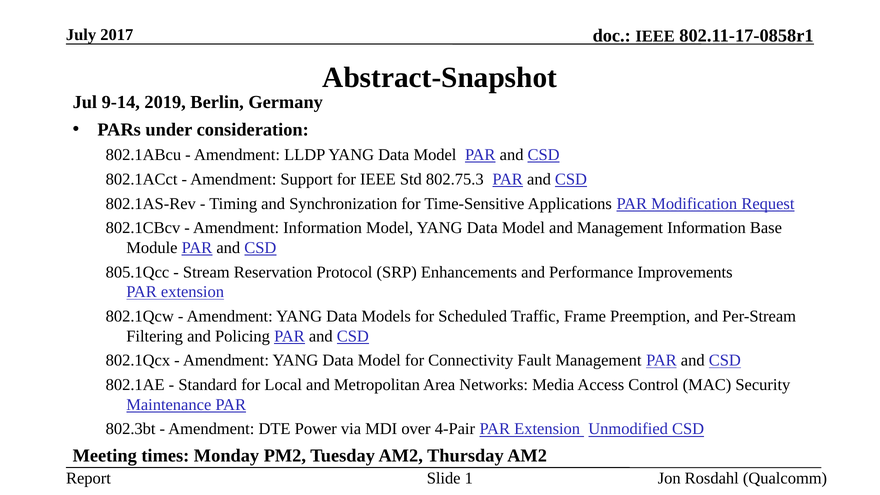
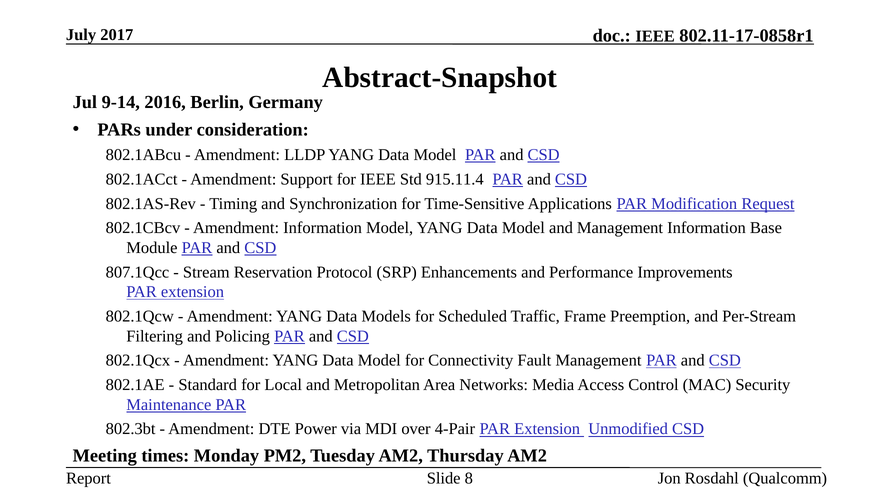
2019: 2019 -> 2016
802.75.3: 802.75.3 -> 915.11.4
805.1Qcc: 805.1Qcc -> 807.1Qcc
1: 1 -> 8
